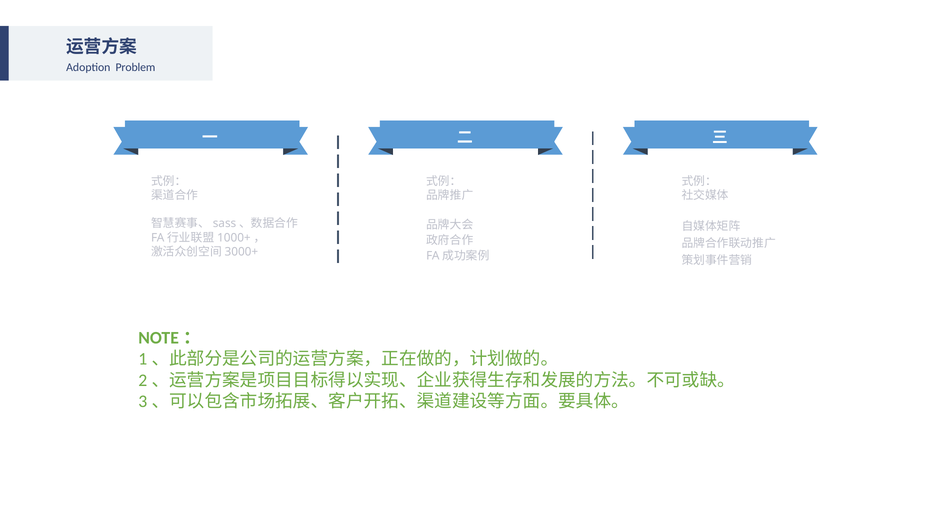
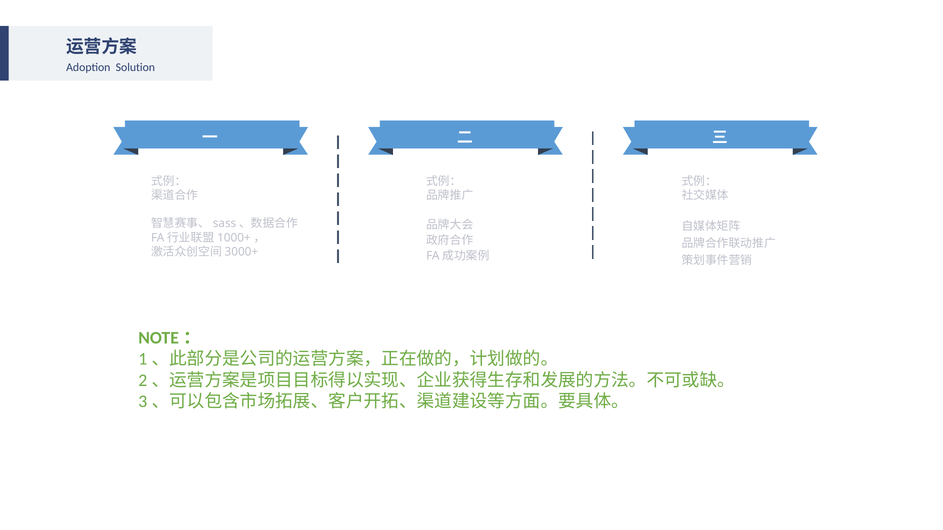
Problem: Problem -> Solution
